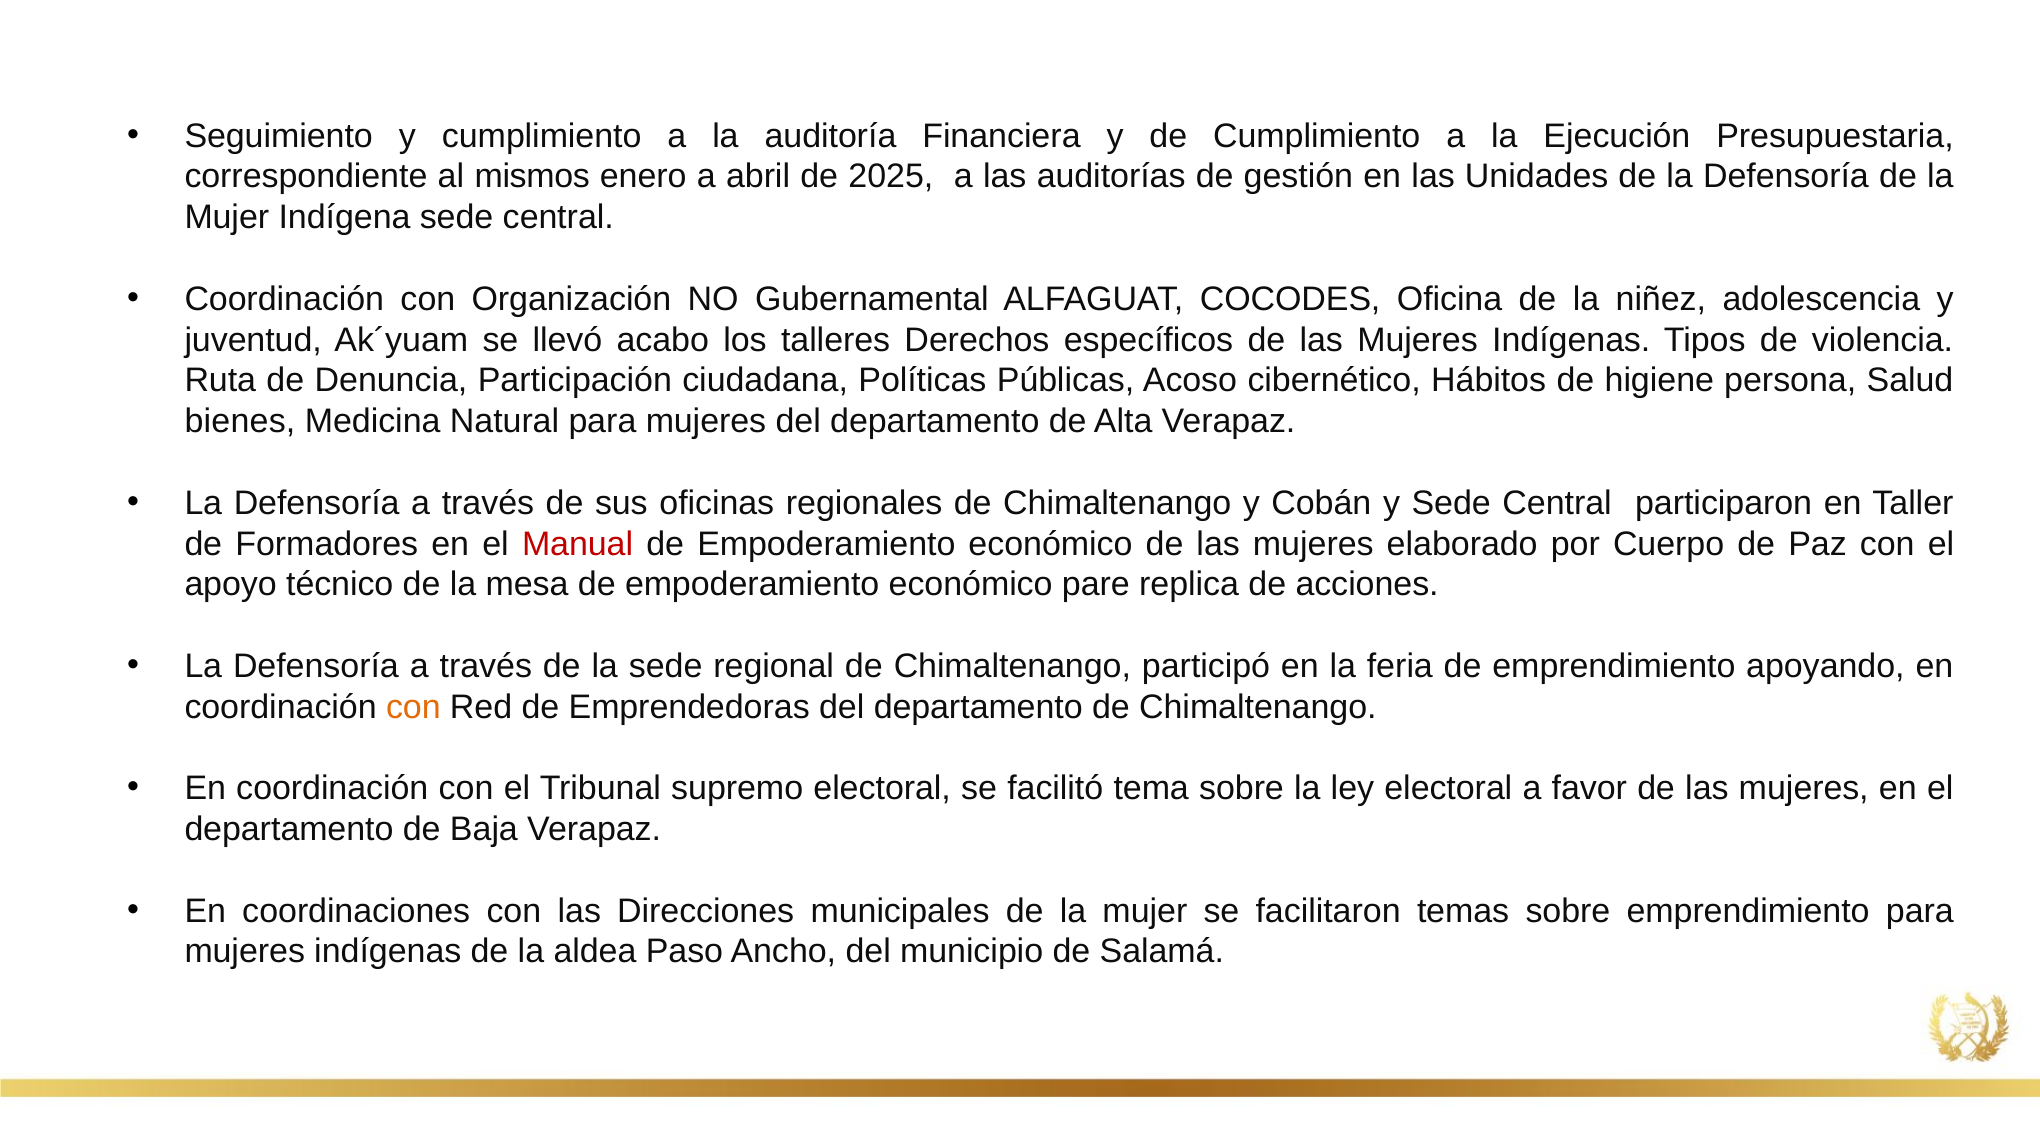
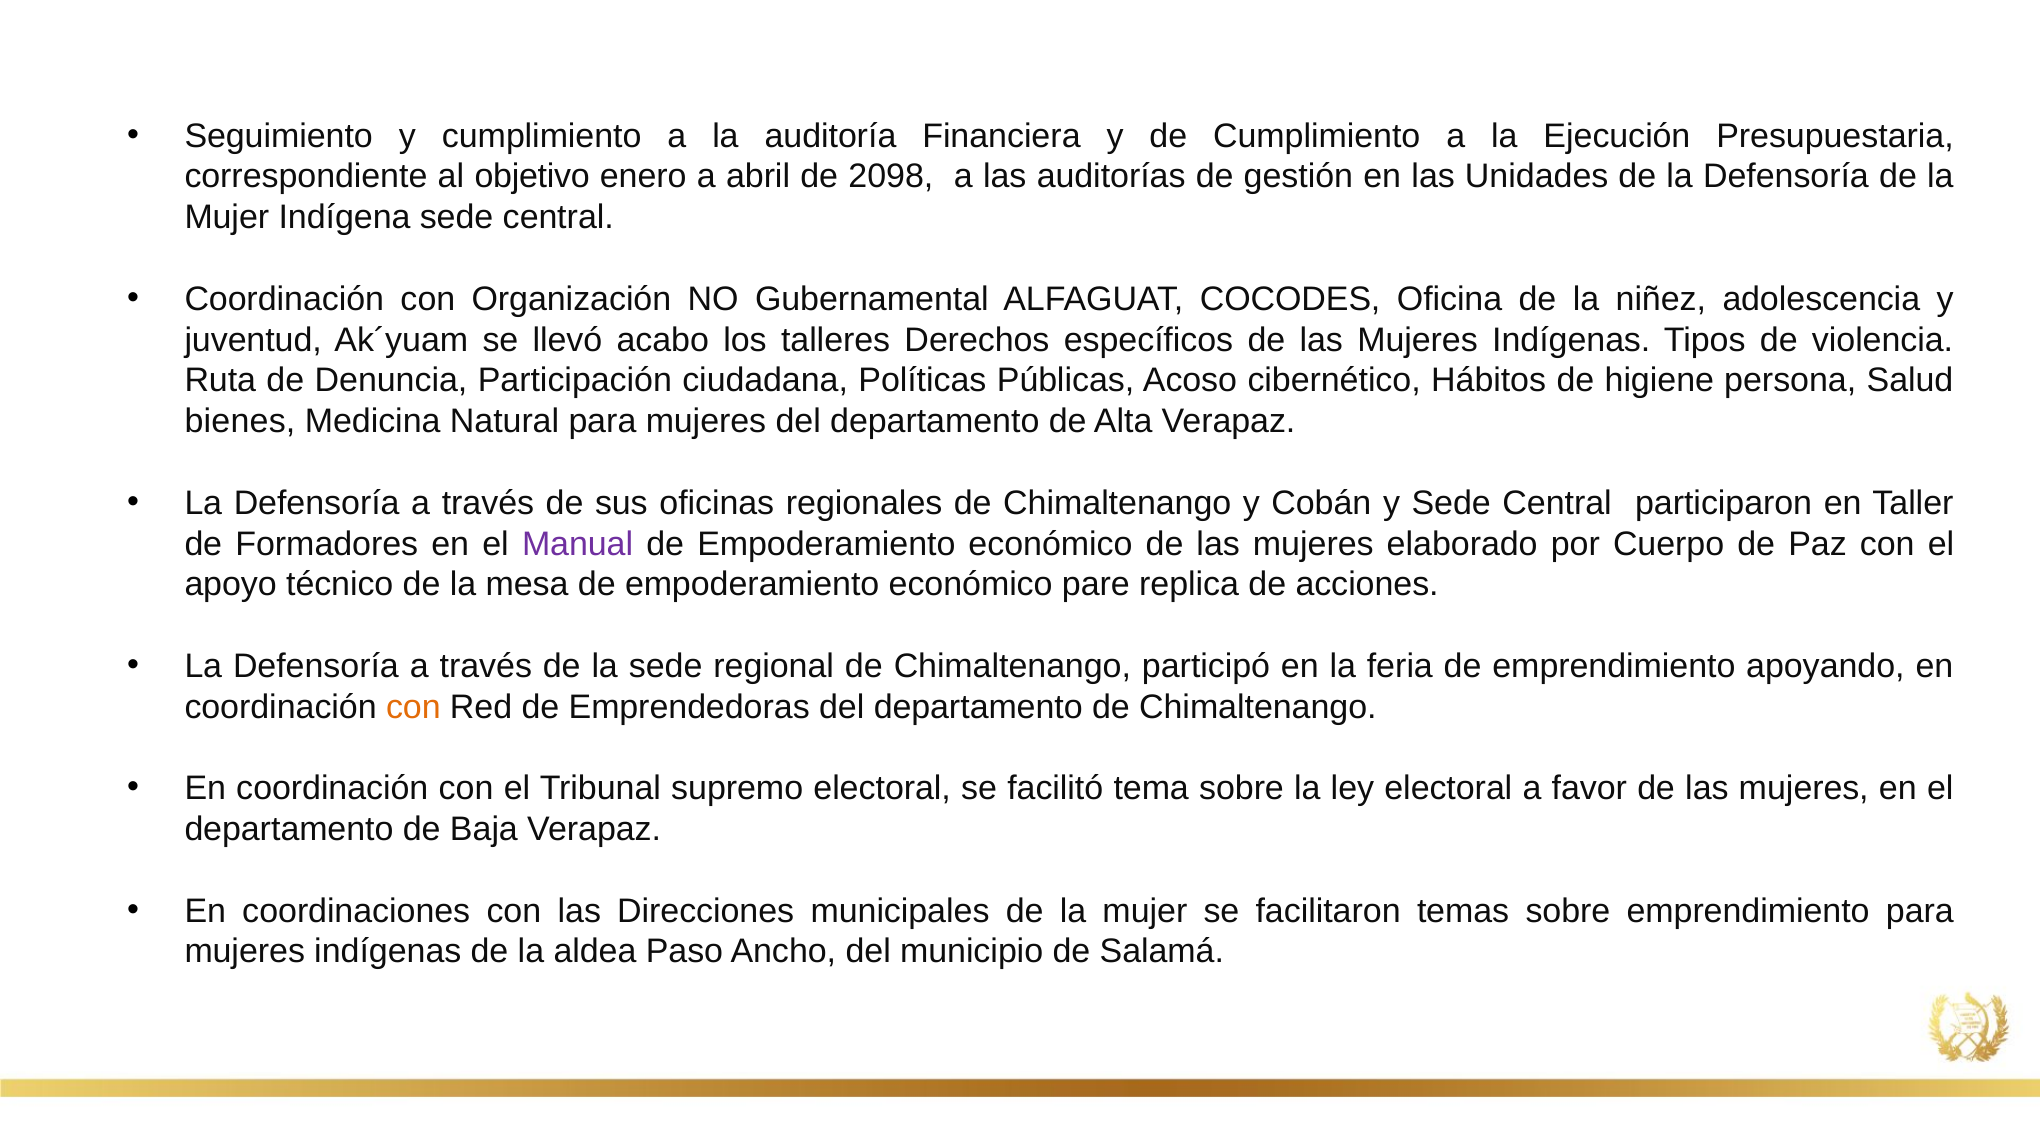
mismos: mismos -> objetivo
2025: 2025 -> 2098
Manual colour: red -> purple
